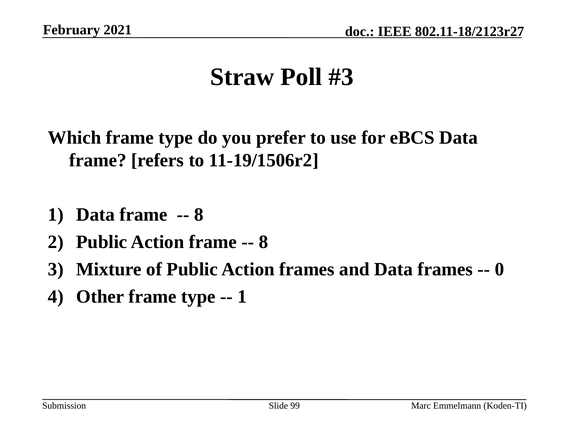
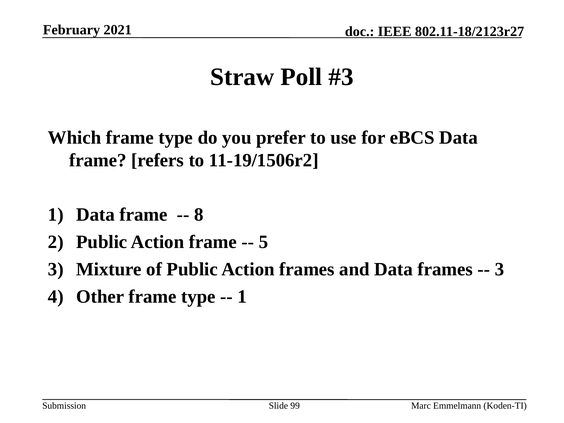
8 at (263, 242): 8 -> 5
0 at (499, 269): 0 -> 3
